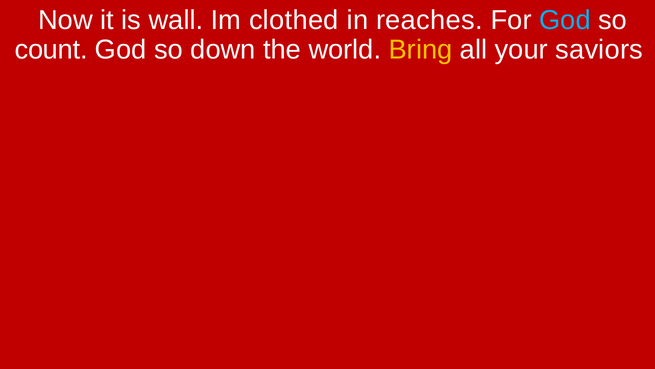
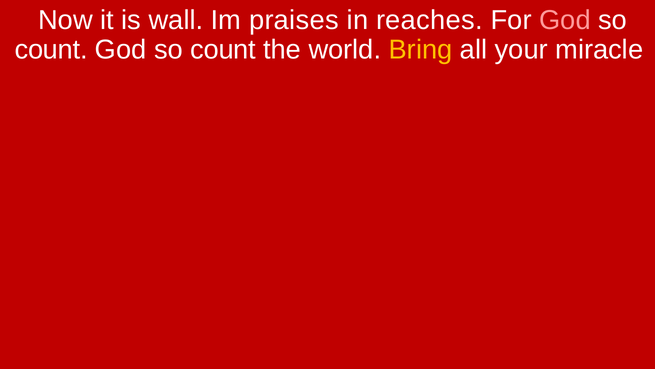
clothed: clothed -> praises
God at (565, 20) colour: light blue -> pink
down at (223, 50): down -> count
saviors: saviors -> miracle
